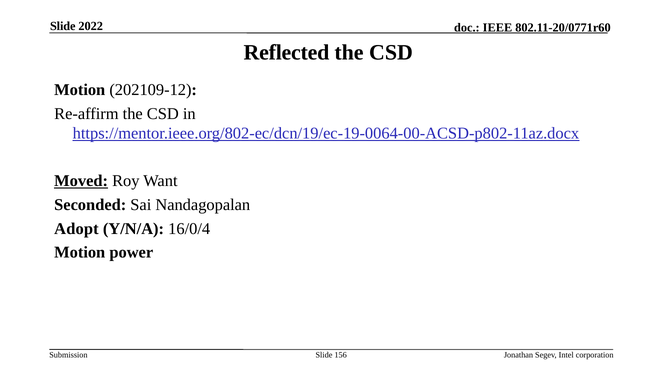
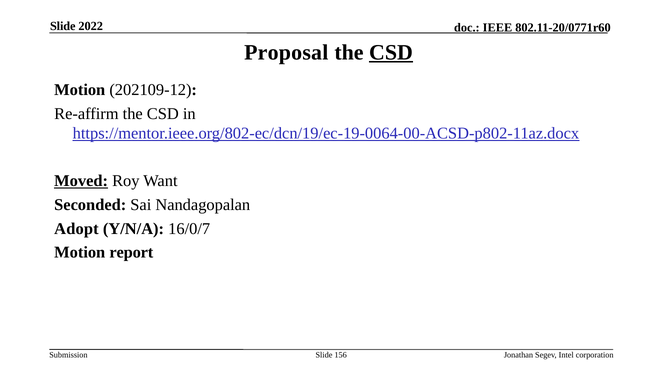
Reflected: Reflected -> Proposal
CSD at (391, 52) underline: none -> present
16/0/4: 16/0/4 -> 16/0/7
power: power -> report
